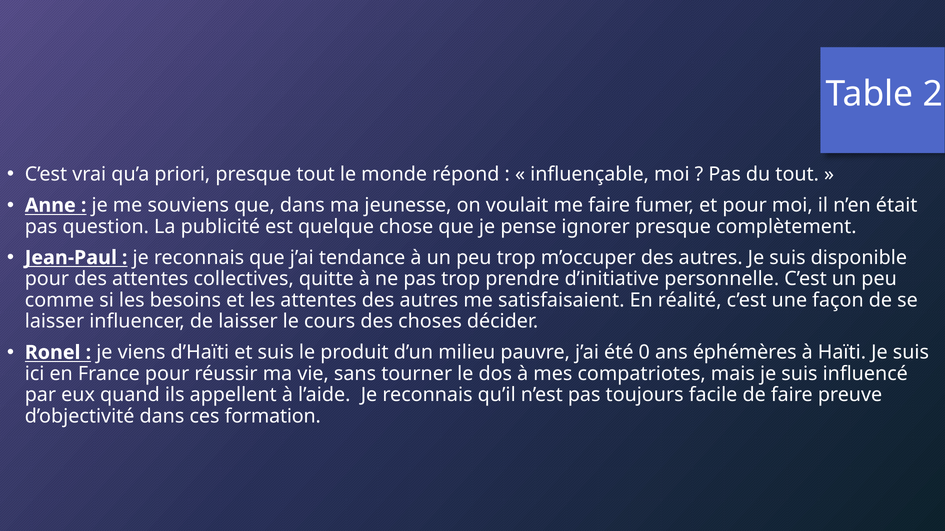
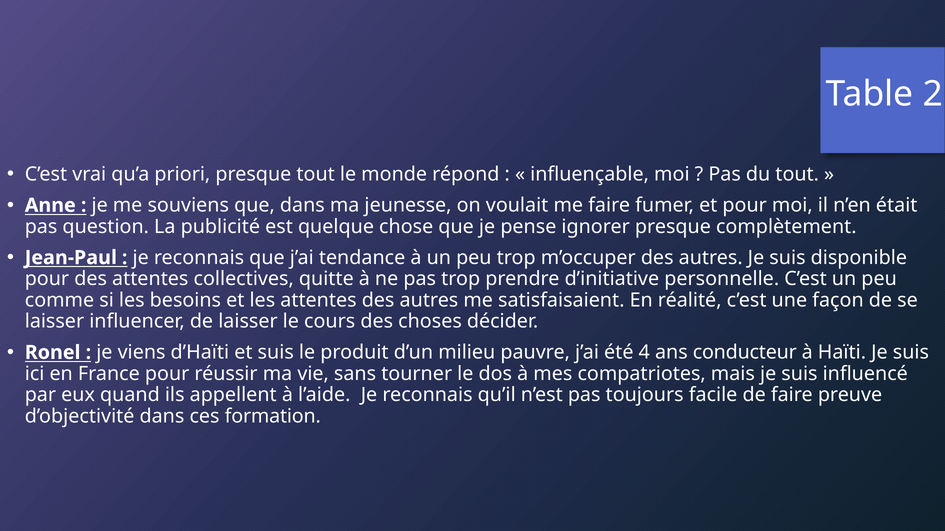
0: 0 -> 4
éphémères: éphémères -> conducteur
